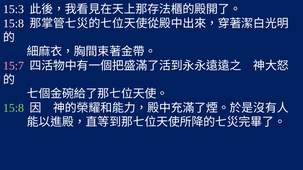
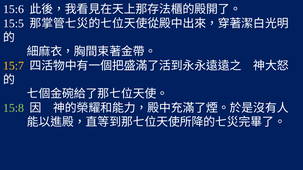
15:3: 15:3 -> 15:6
15:8 at (13, 23): 15:8 -> 15:5
15:7 colour: pink -> yellow
